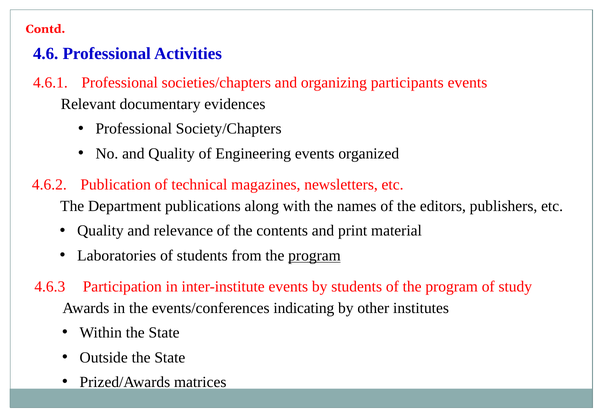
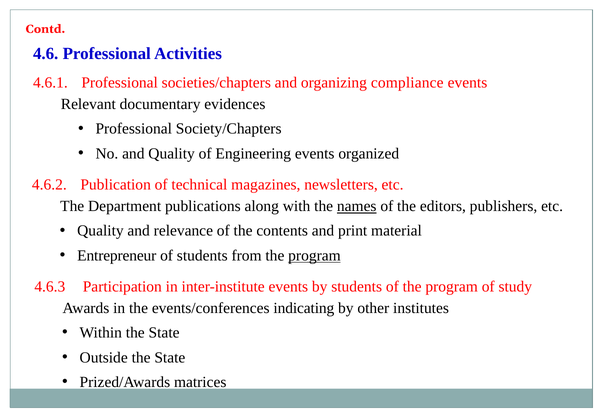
participants: participants -> compliance
names underline: none -> present
Laboratories: Laboratories -> Entrepreneur
